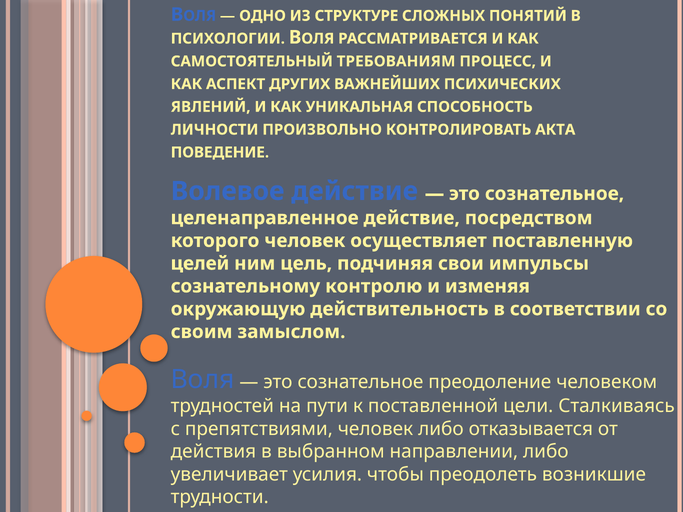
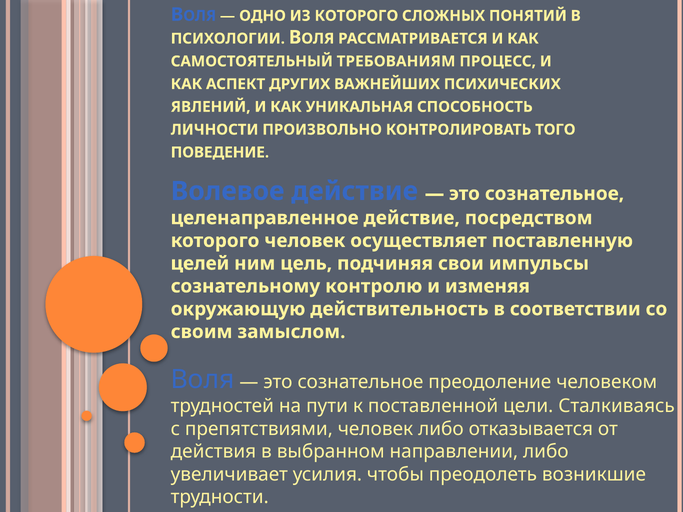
ИЗ СТРУКТУРЕ: СТРУКТУРЕ -> КОТОРОГО
АКТА: АКТА -> ТОГО
